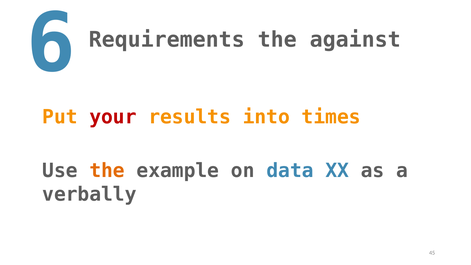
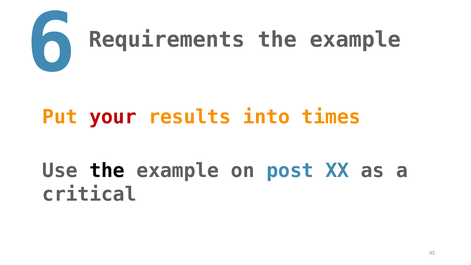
against at (355, 40): against -> example
the at (107, 171) colour: orange -> black
data: data -> post
verbally: verbally -> critical
